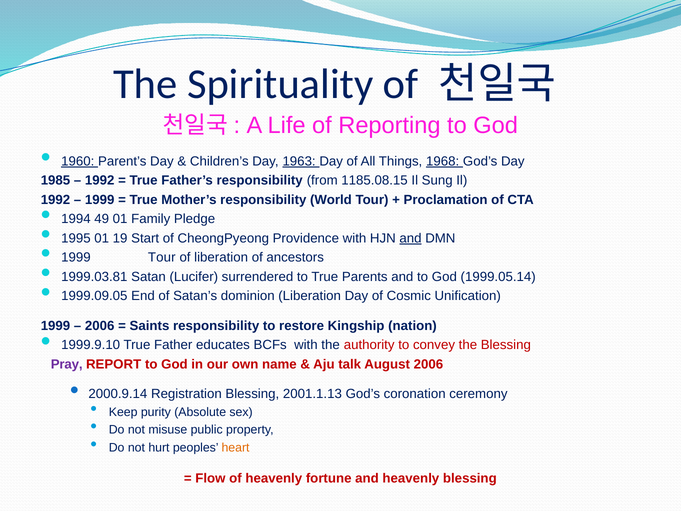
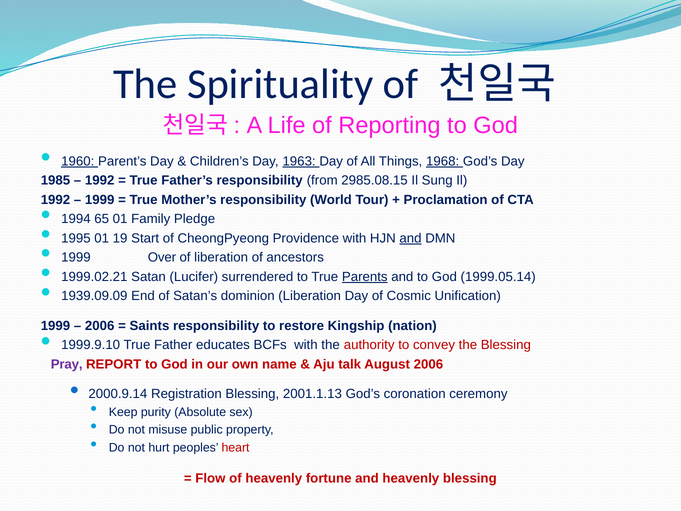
1185.08.15: 1185.08.15 -> 2985.08.15
49: 49 -> 65
1999 Tour: Tour -> Over
1999.03.81: 1999.03.81 -> 1999.02.21
Parents underline: none -> present
1999.09.05: 1999.09.05 -> 1939.09.09
heart colour: orange -> red
